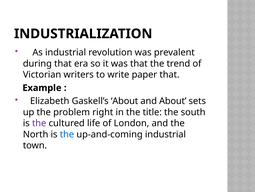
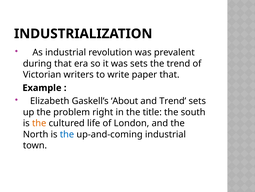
was that: that -> sets
and About: About -> Trend
the at (39, 123) colour: purple -> orange
